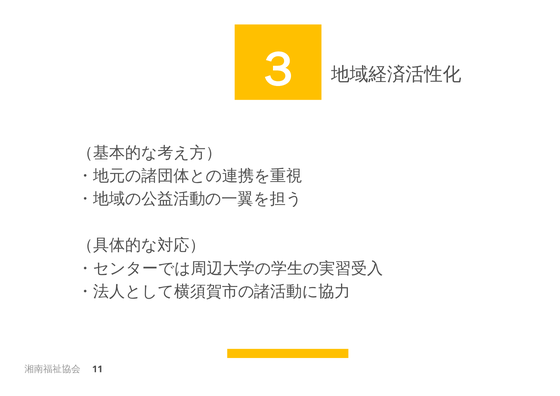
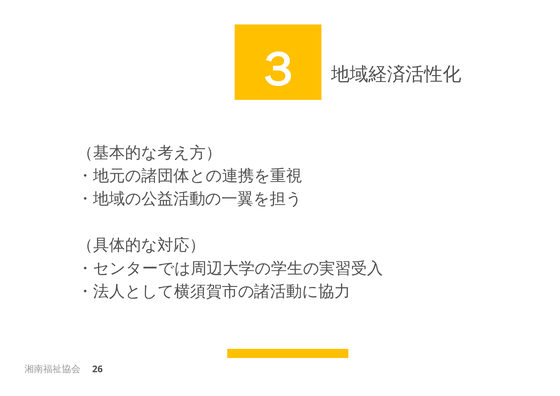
11: 11 -> 26
